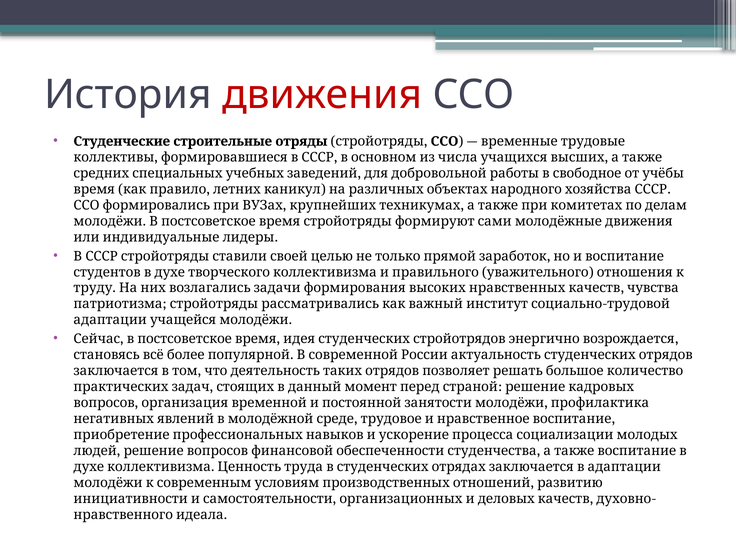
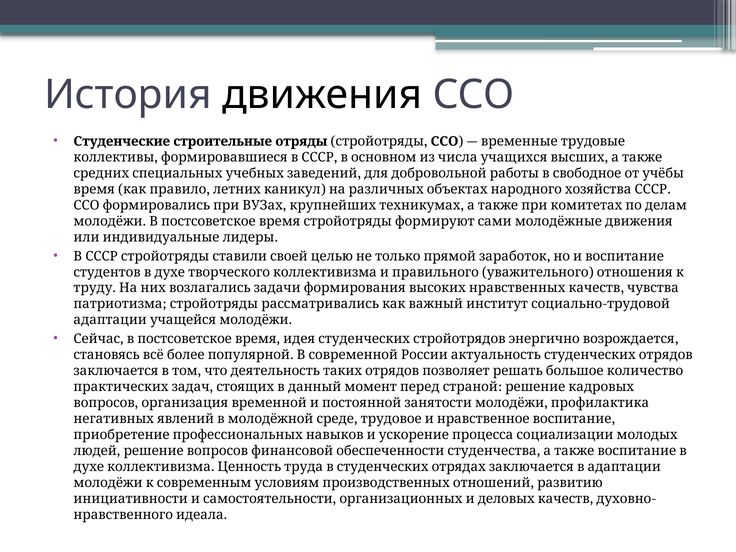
движения colour: red -> black
